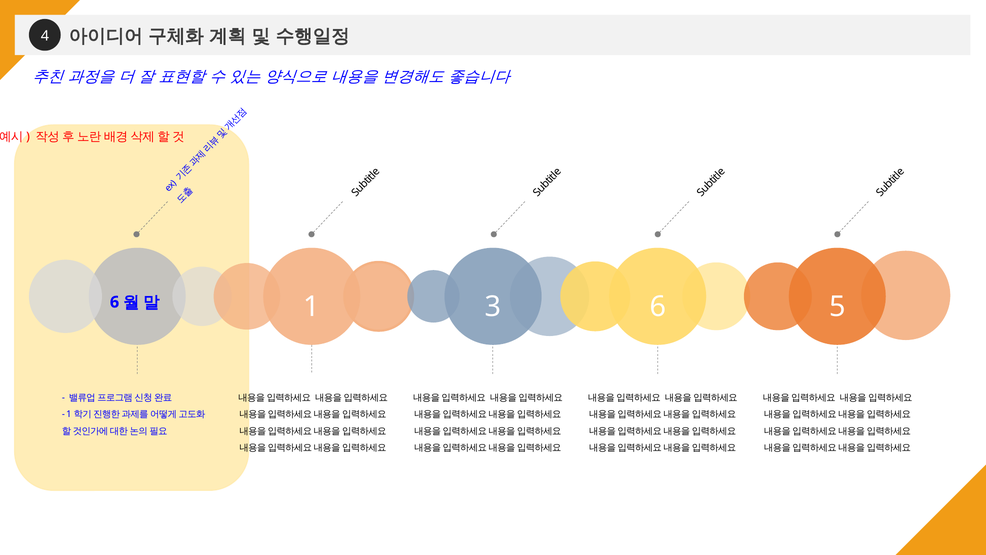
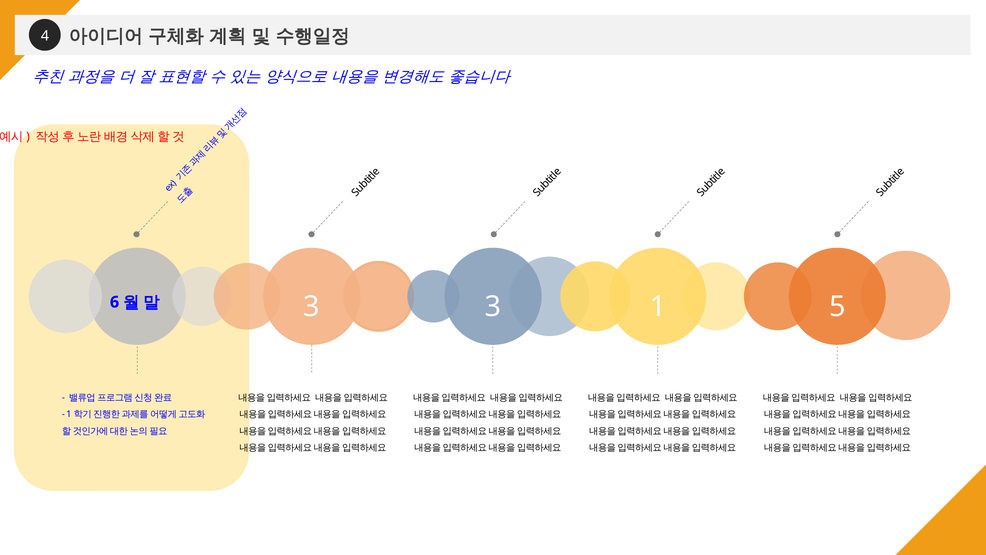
1 at (312, 307): 1 -> 3
3 6: 6 -> 1
